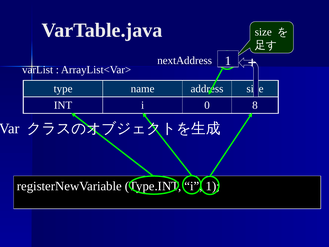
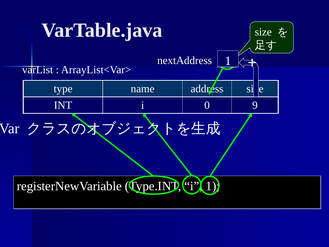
8: 8 -> 9
